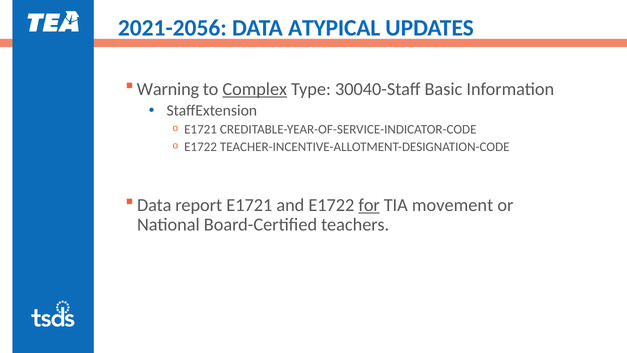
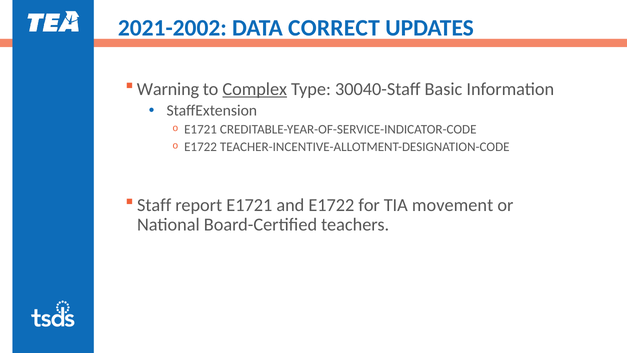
2021-2056: 2021-2056 -> 2021-2002
ATYPICAL: ATYPICAL -> CORRECT
Data at (154, 205): Data -> Staff
for underline: present -> none
